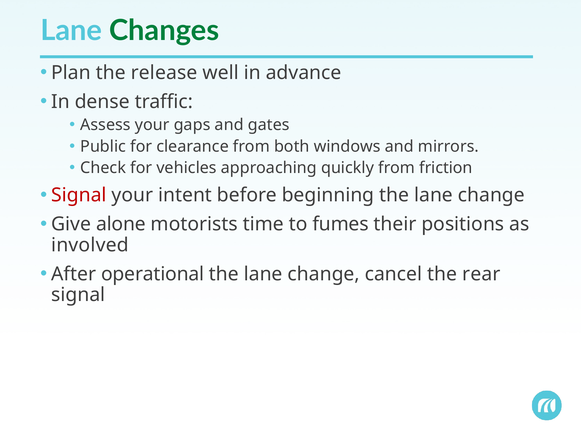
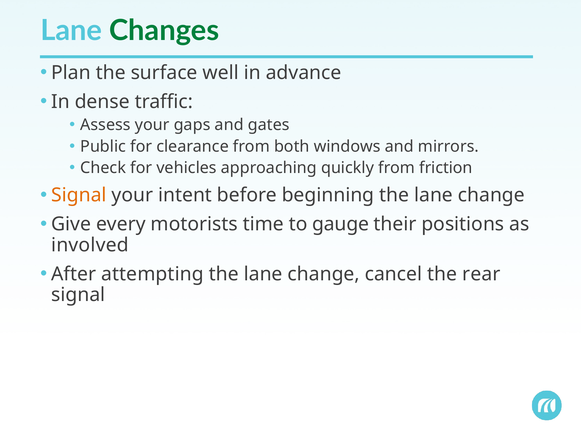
release: release -> surface
Signal at (79, 195) colour: red -> orange
alone: alone -> every
fumes: fumes -> gauge
operational: operational -> attempting
